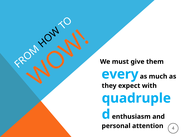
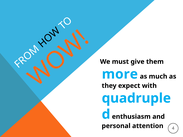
every: every -> more
